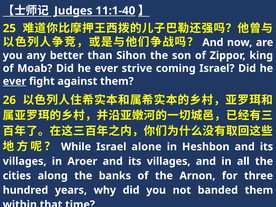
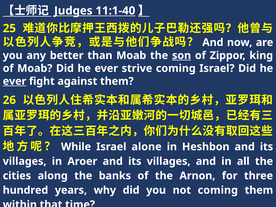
than Sihon: Sihon -> Moab
son underline: none -> present
not banded: banded -> coming
